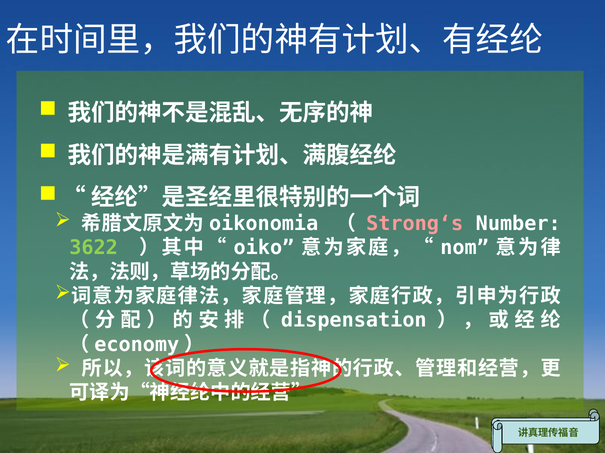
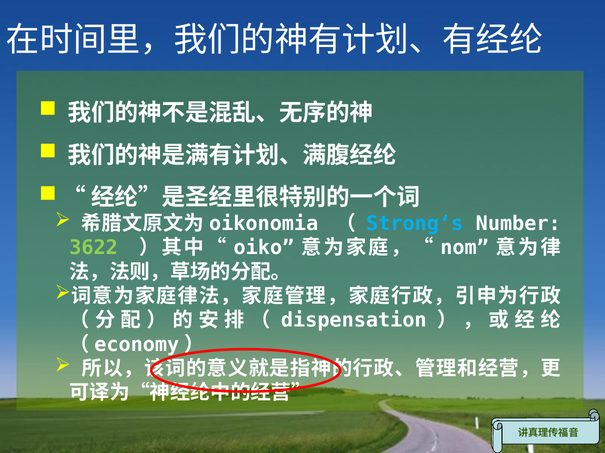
Strong‘s colour: pink -> light blue
